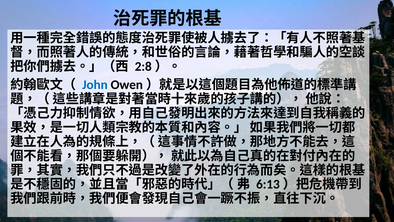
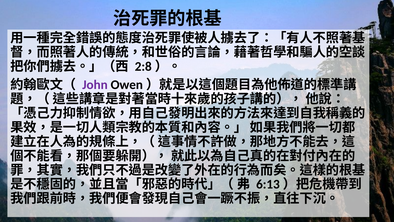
John colour: blue -> purple
